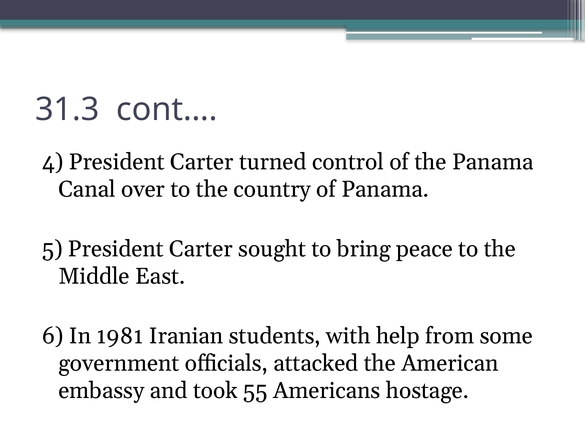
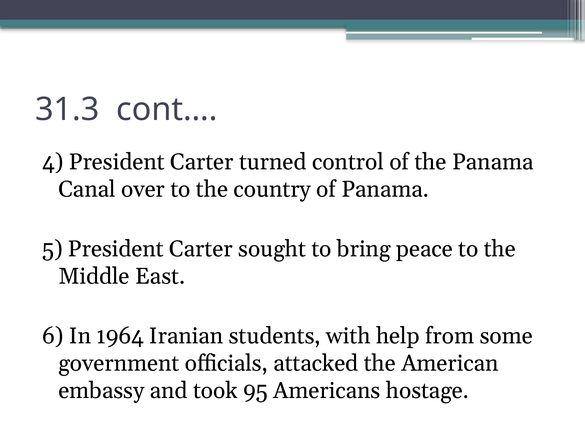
1981: 1981 -> 1964
55: 55 -> 95
